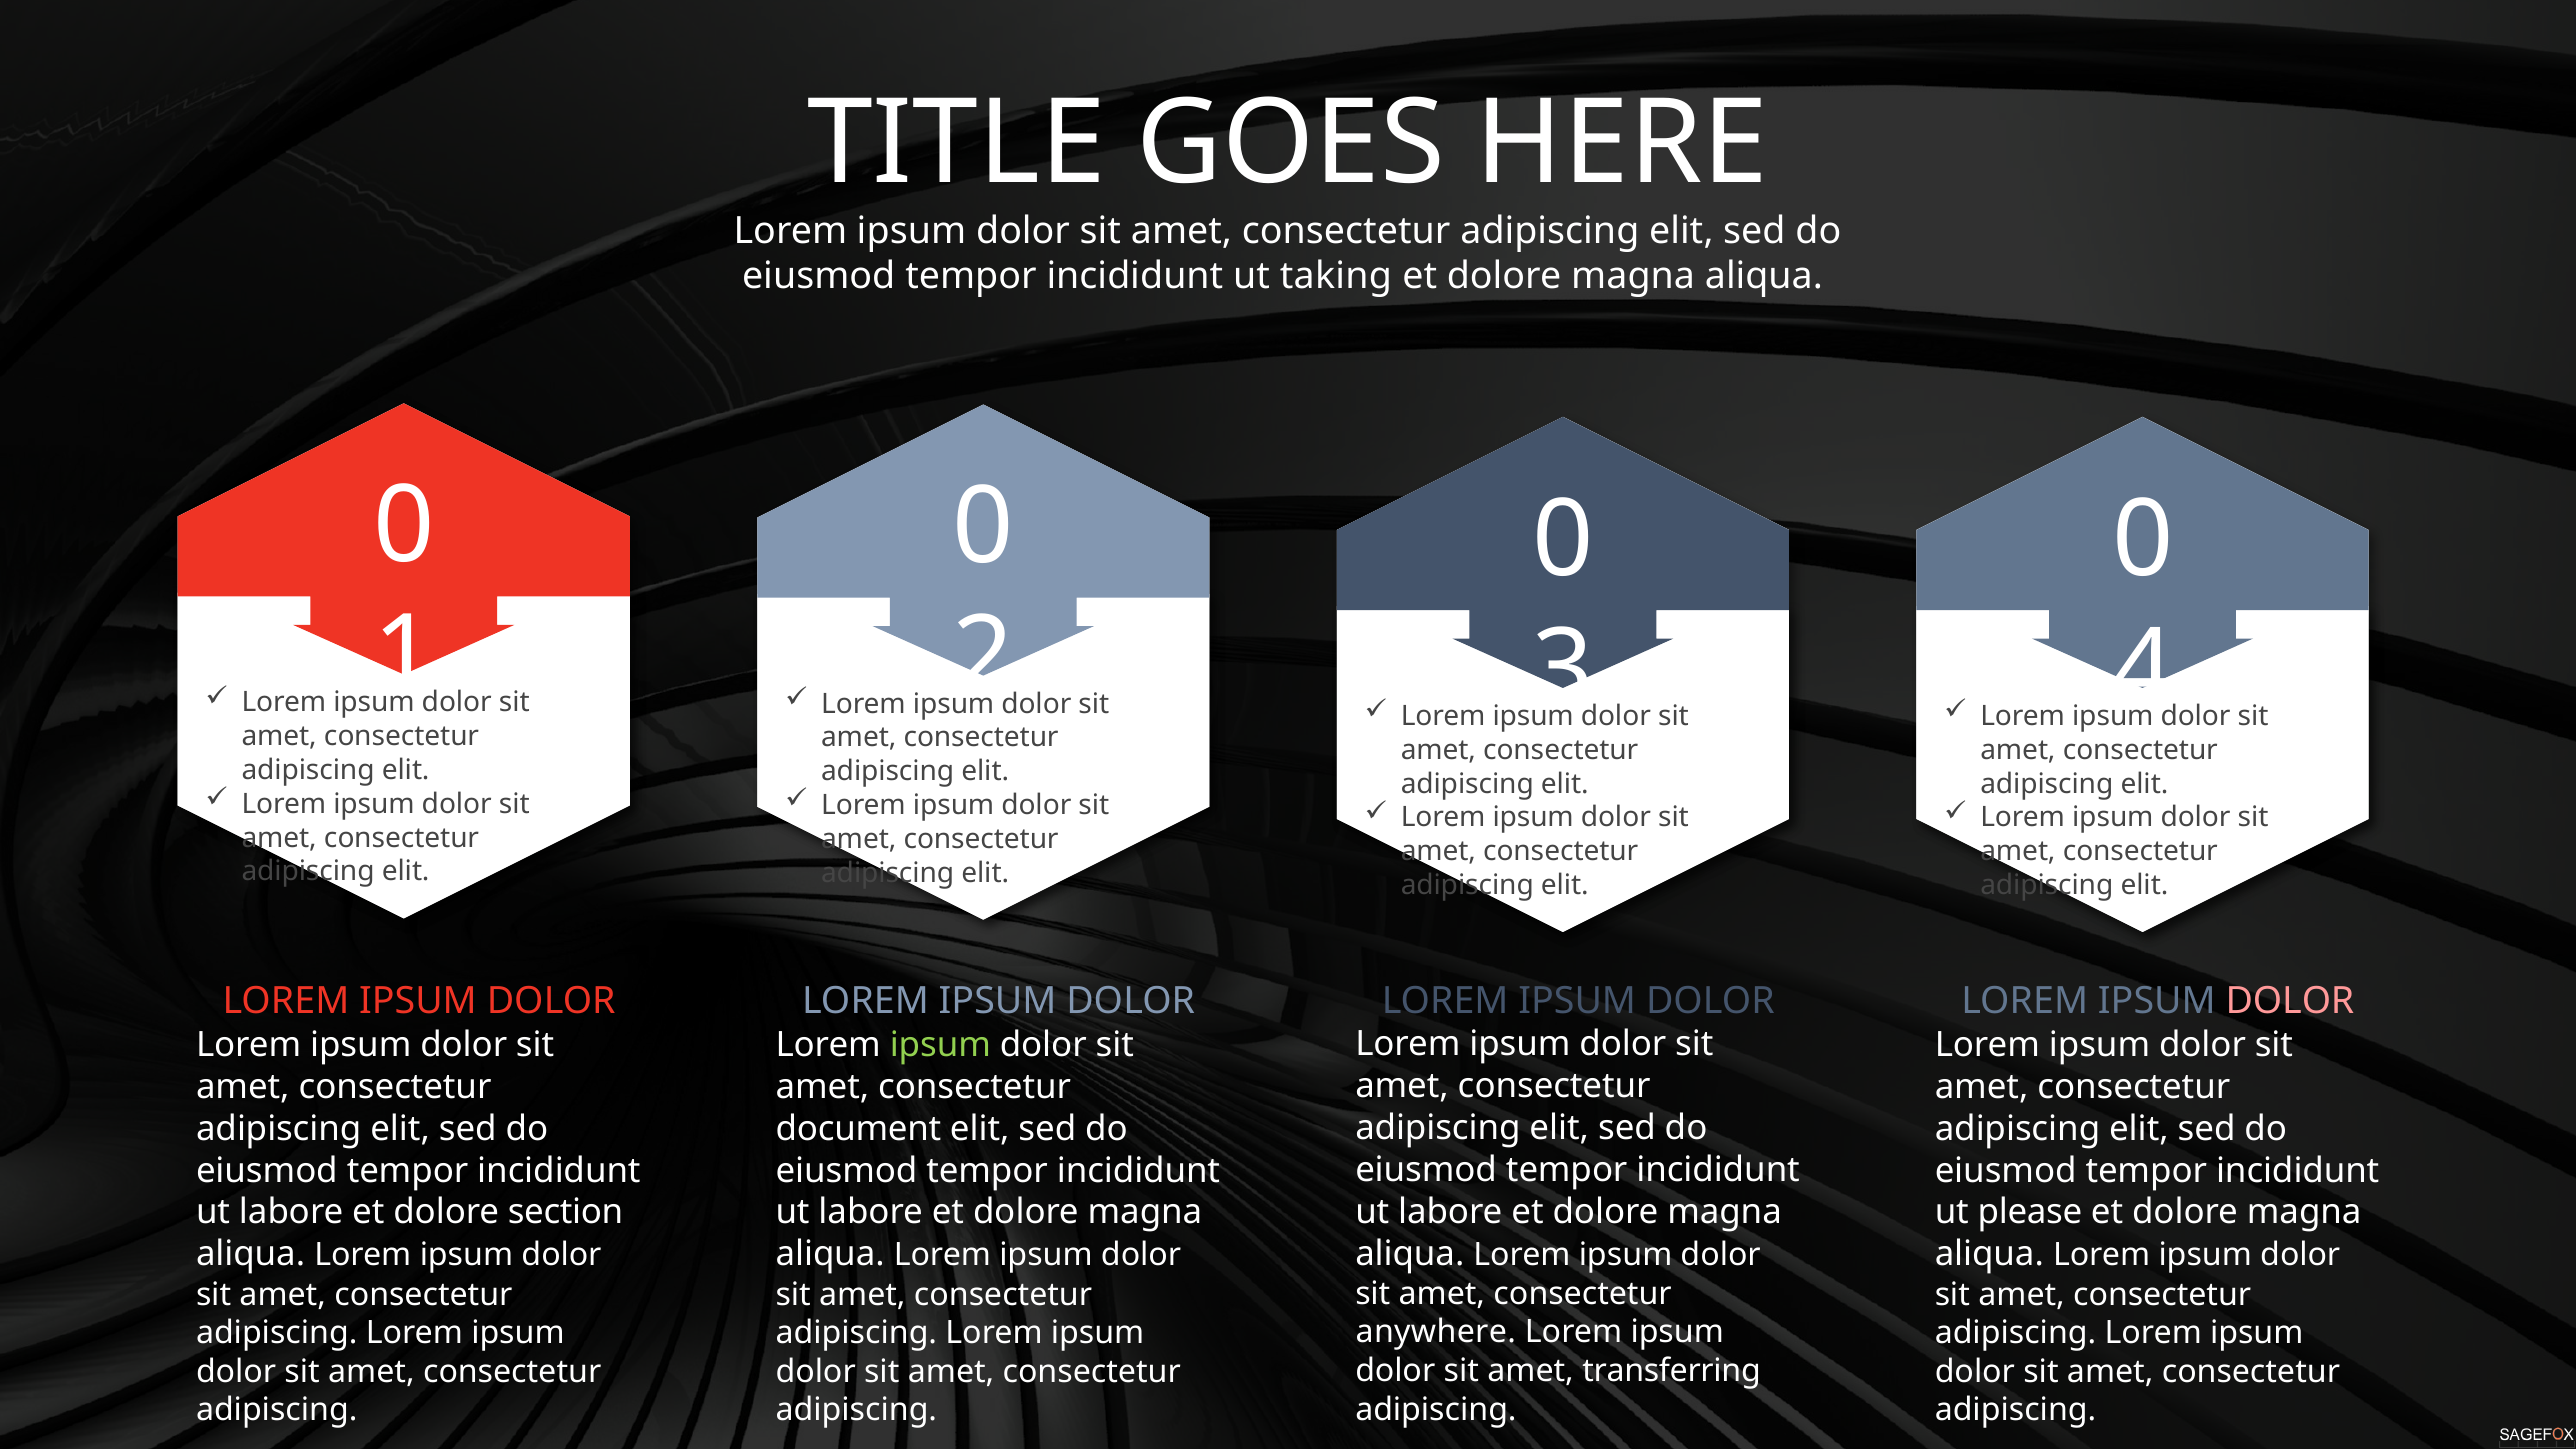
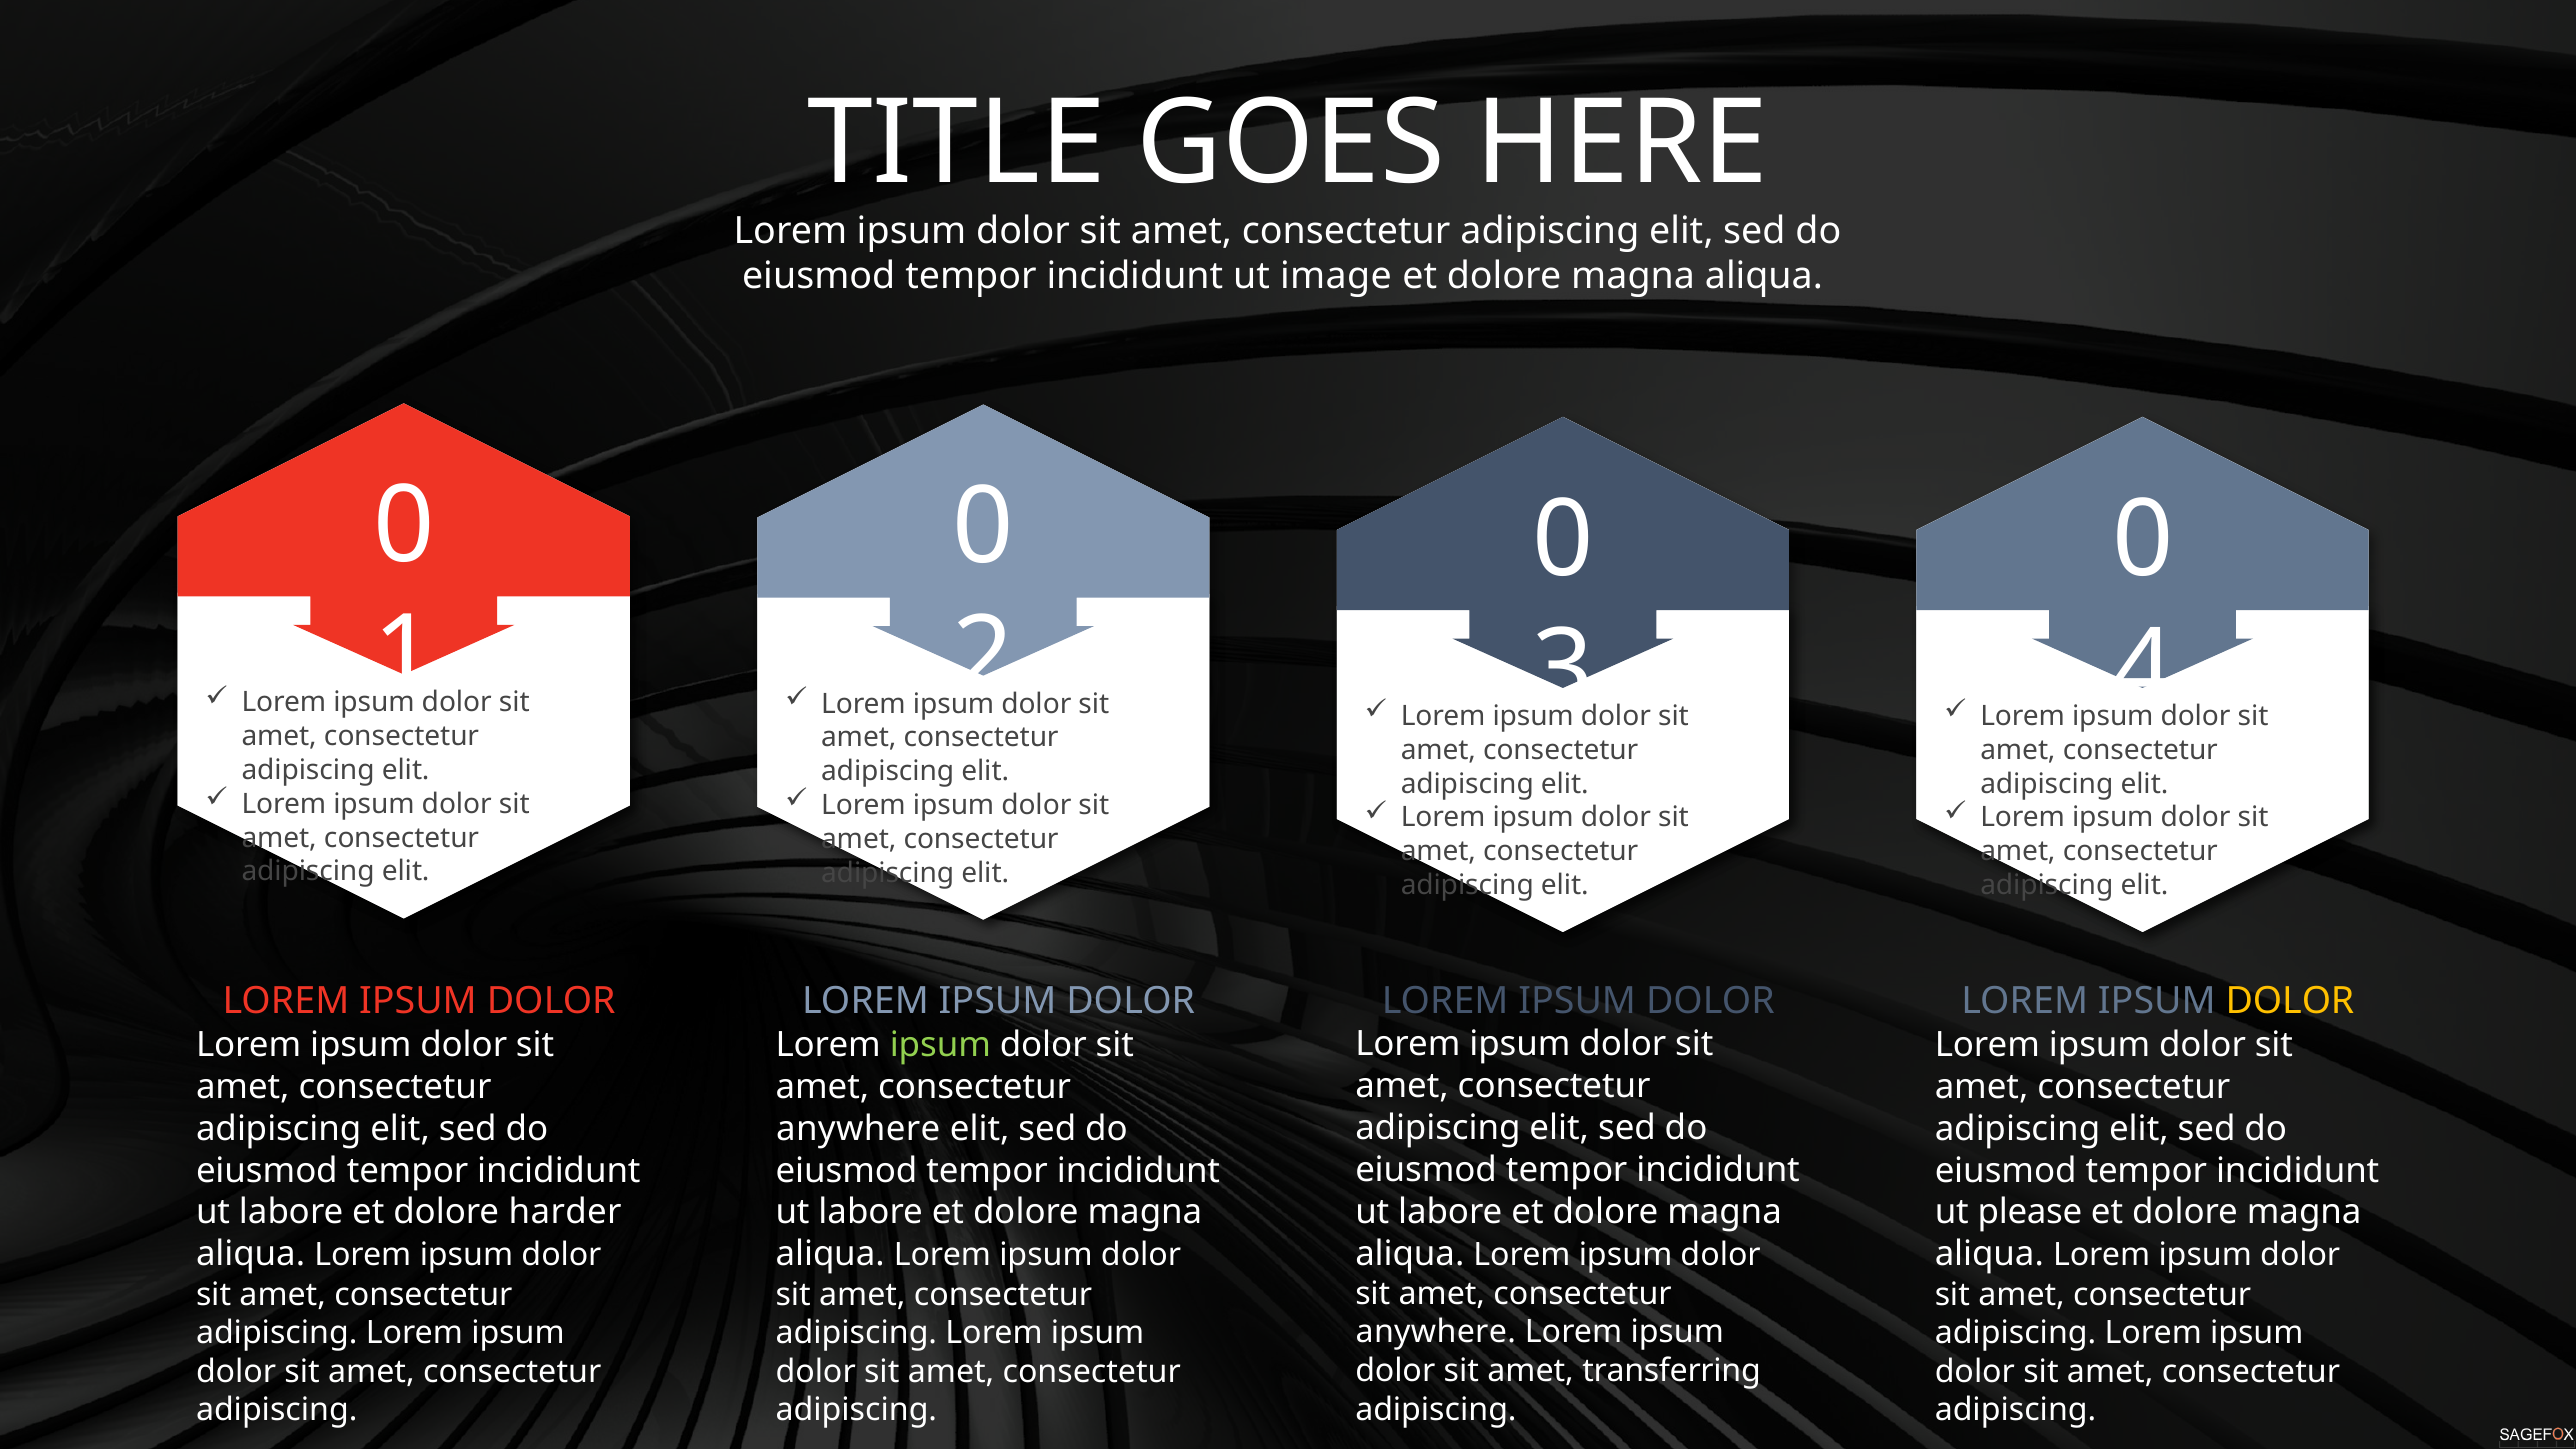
taking: taking -> image
DOLOR at (2290, 1001) colour: pink -> yellow
document at (859, 1129): document -> anywhere
section: section -> harder
